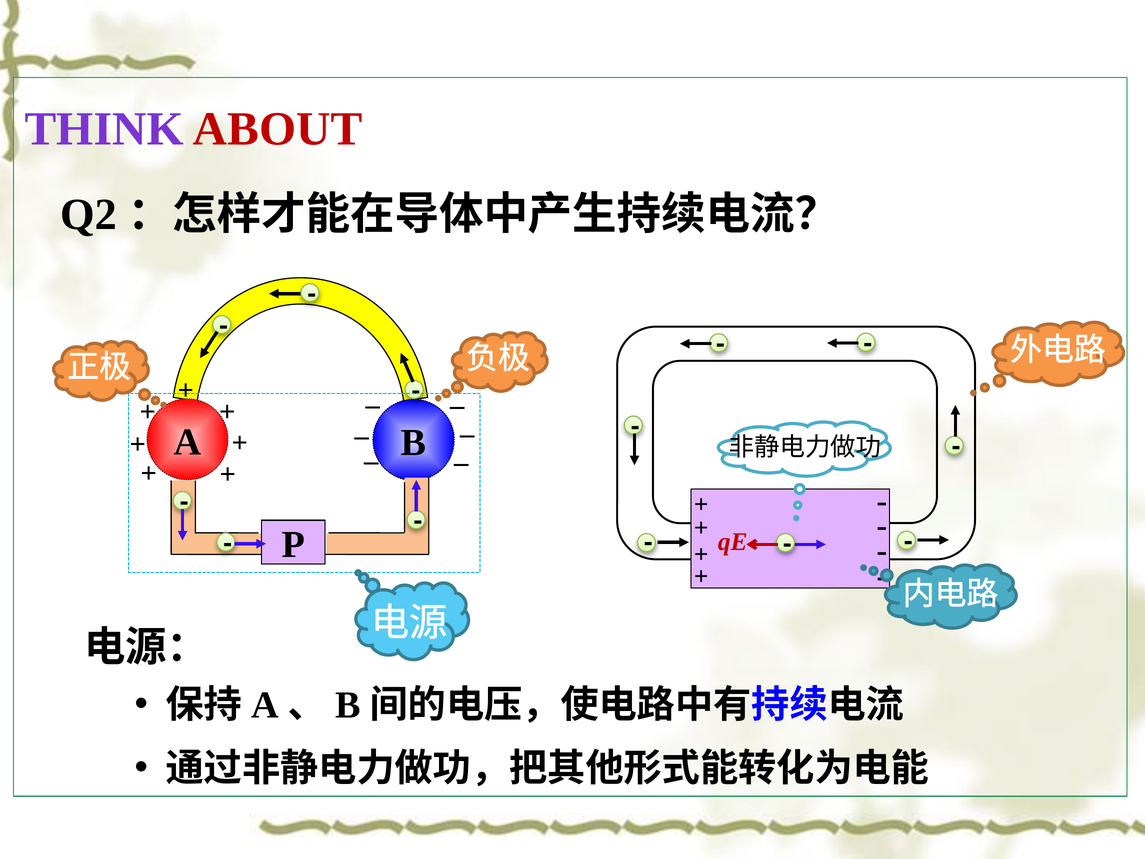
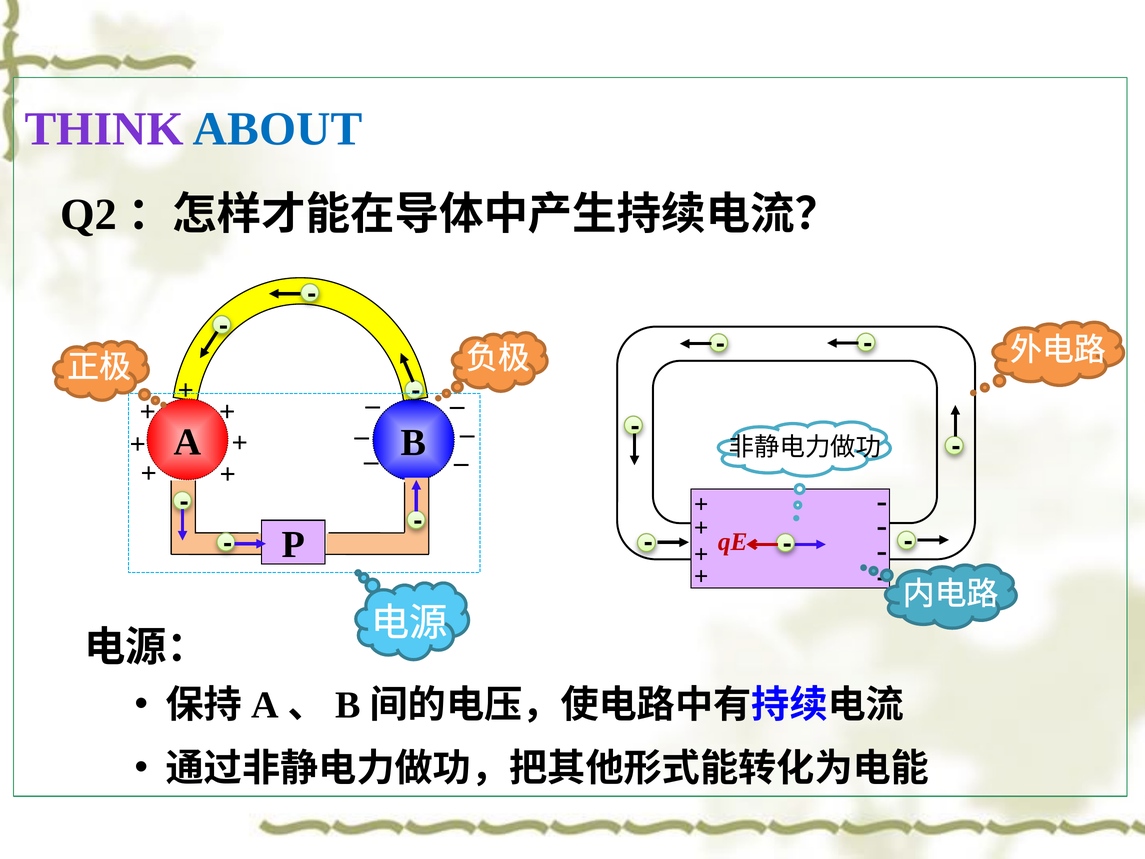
ABOUT colour: red -> blue
